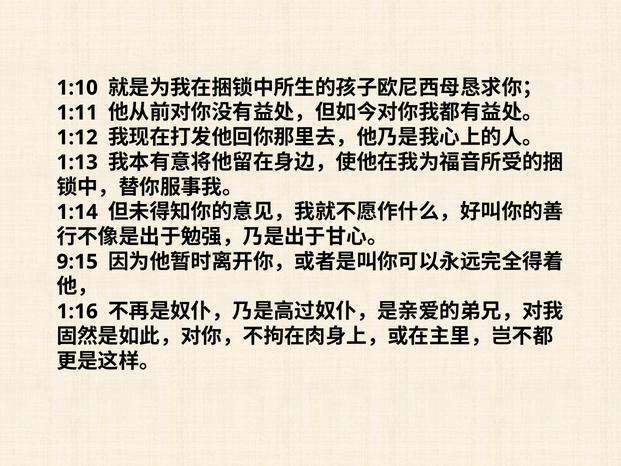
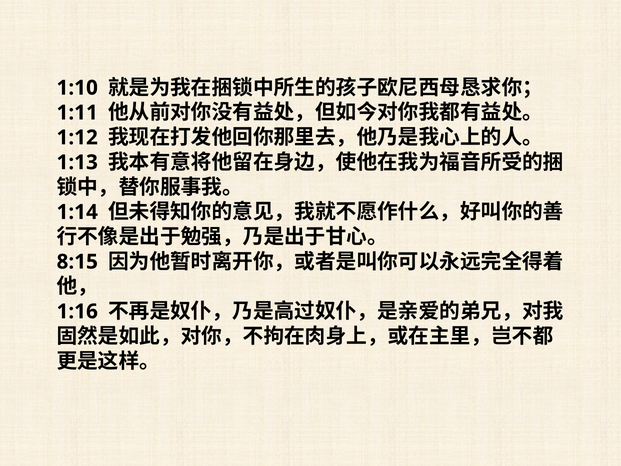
9:15: 9:15 -> 8:15
